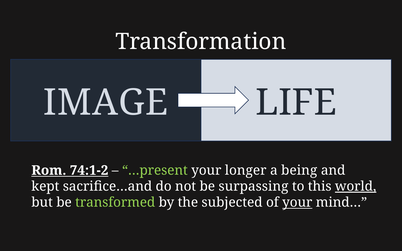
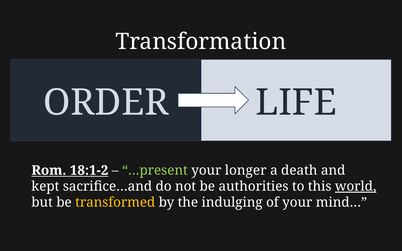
IMAGE: IMAGE -> ORDER
74:1-2: 74:1-2 -> 18:1-2
being: being -> death
surpassing: surpassing -> authorities
transformed colour: light green -> yellow
subjected: subjected -> indulging
your at (297, 203) underline: present -> none
